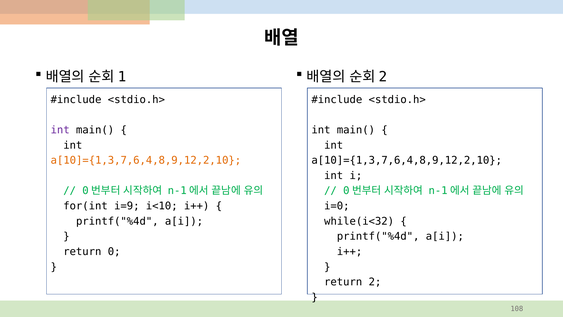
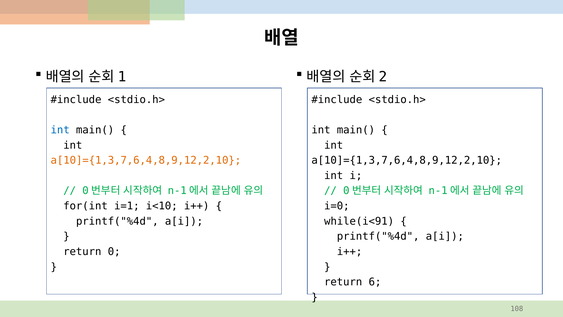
int at (60, 130) colour: purple -> blue
i=9: i=9 -> i=1
while(i<32: while(i<32 -> while(i<91
2: 2 -> 6
